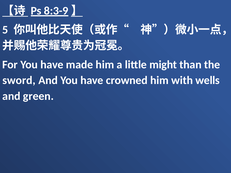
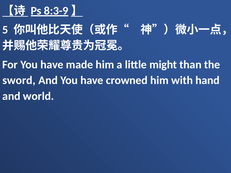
wells: wells -> hand
green: green -> world
